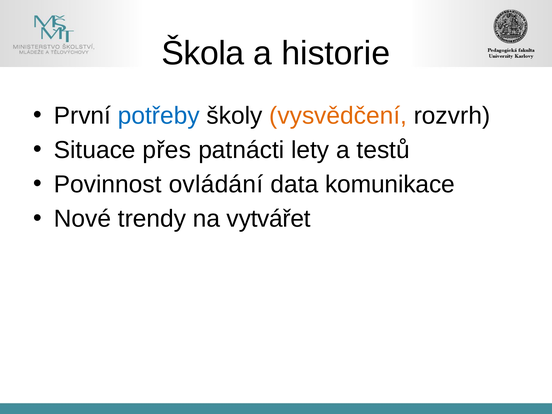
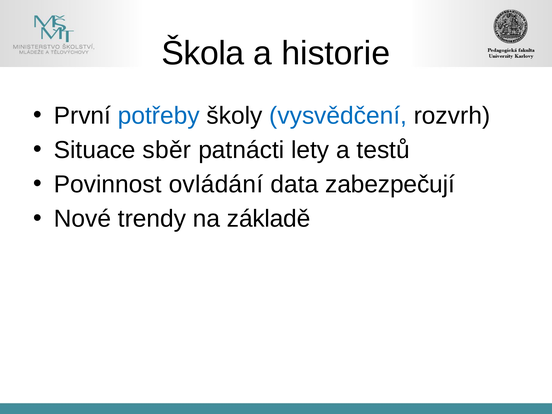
vysvědčení colour: orange -> blue
přes: přes -> sběr
komunikace: komunikace -> zabezpečují
vytvářet: vytvářet -> základě
